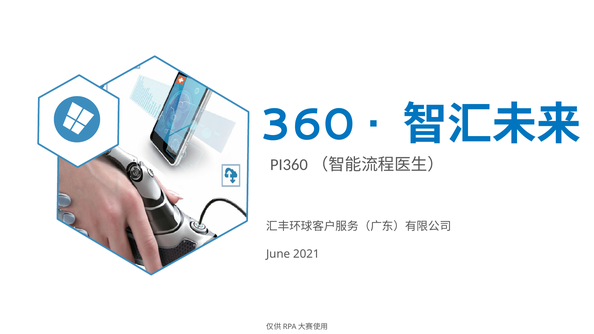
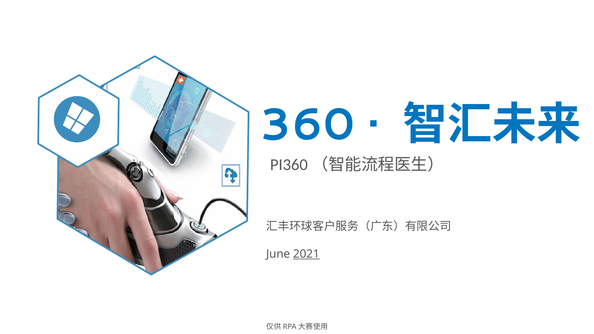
2021 underline: none -> present
